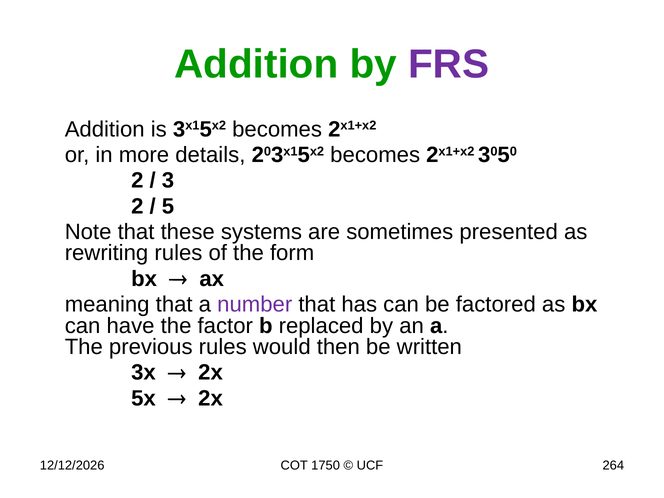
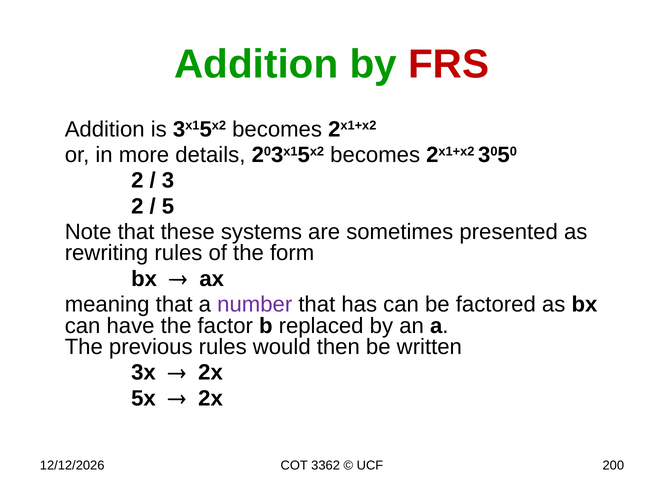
FRS colour: purple -> red
1750: 1750 -> 3362
264: 264 -> 200
